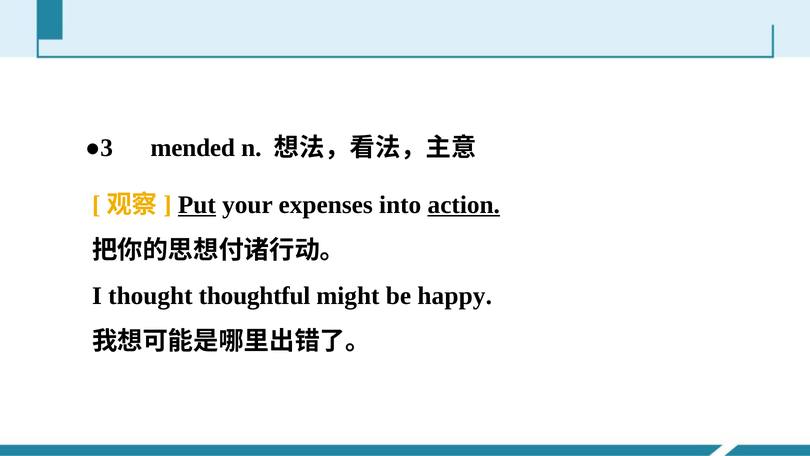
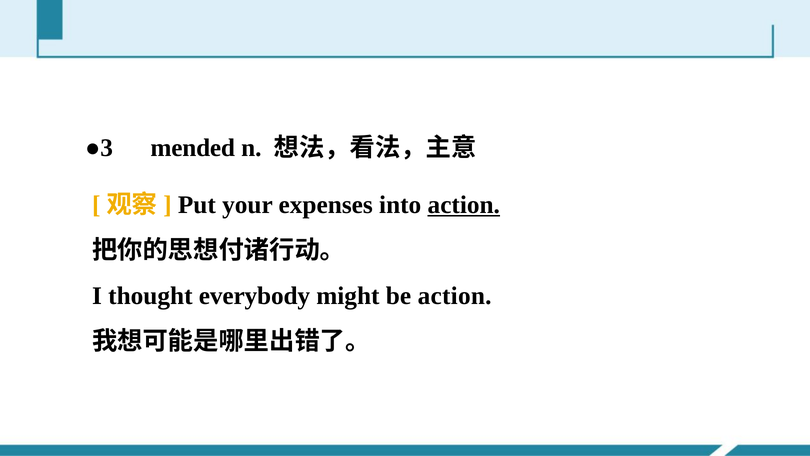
Put underline: present -> none
thoughtful: thoughtful -> everybody
be happy: happy -> action
